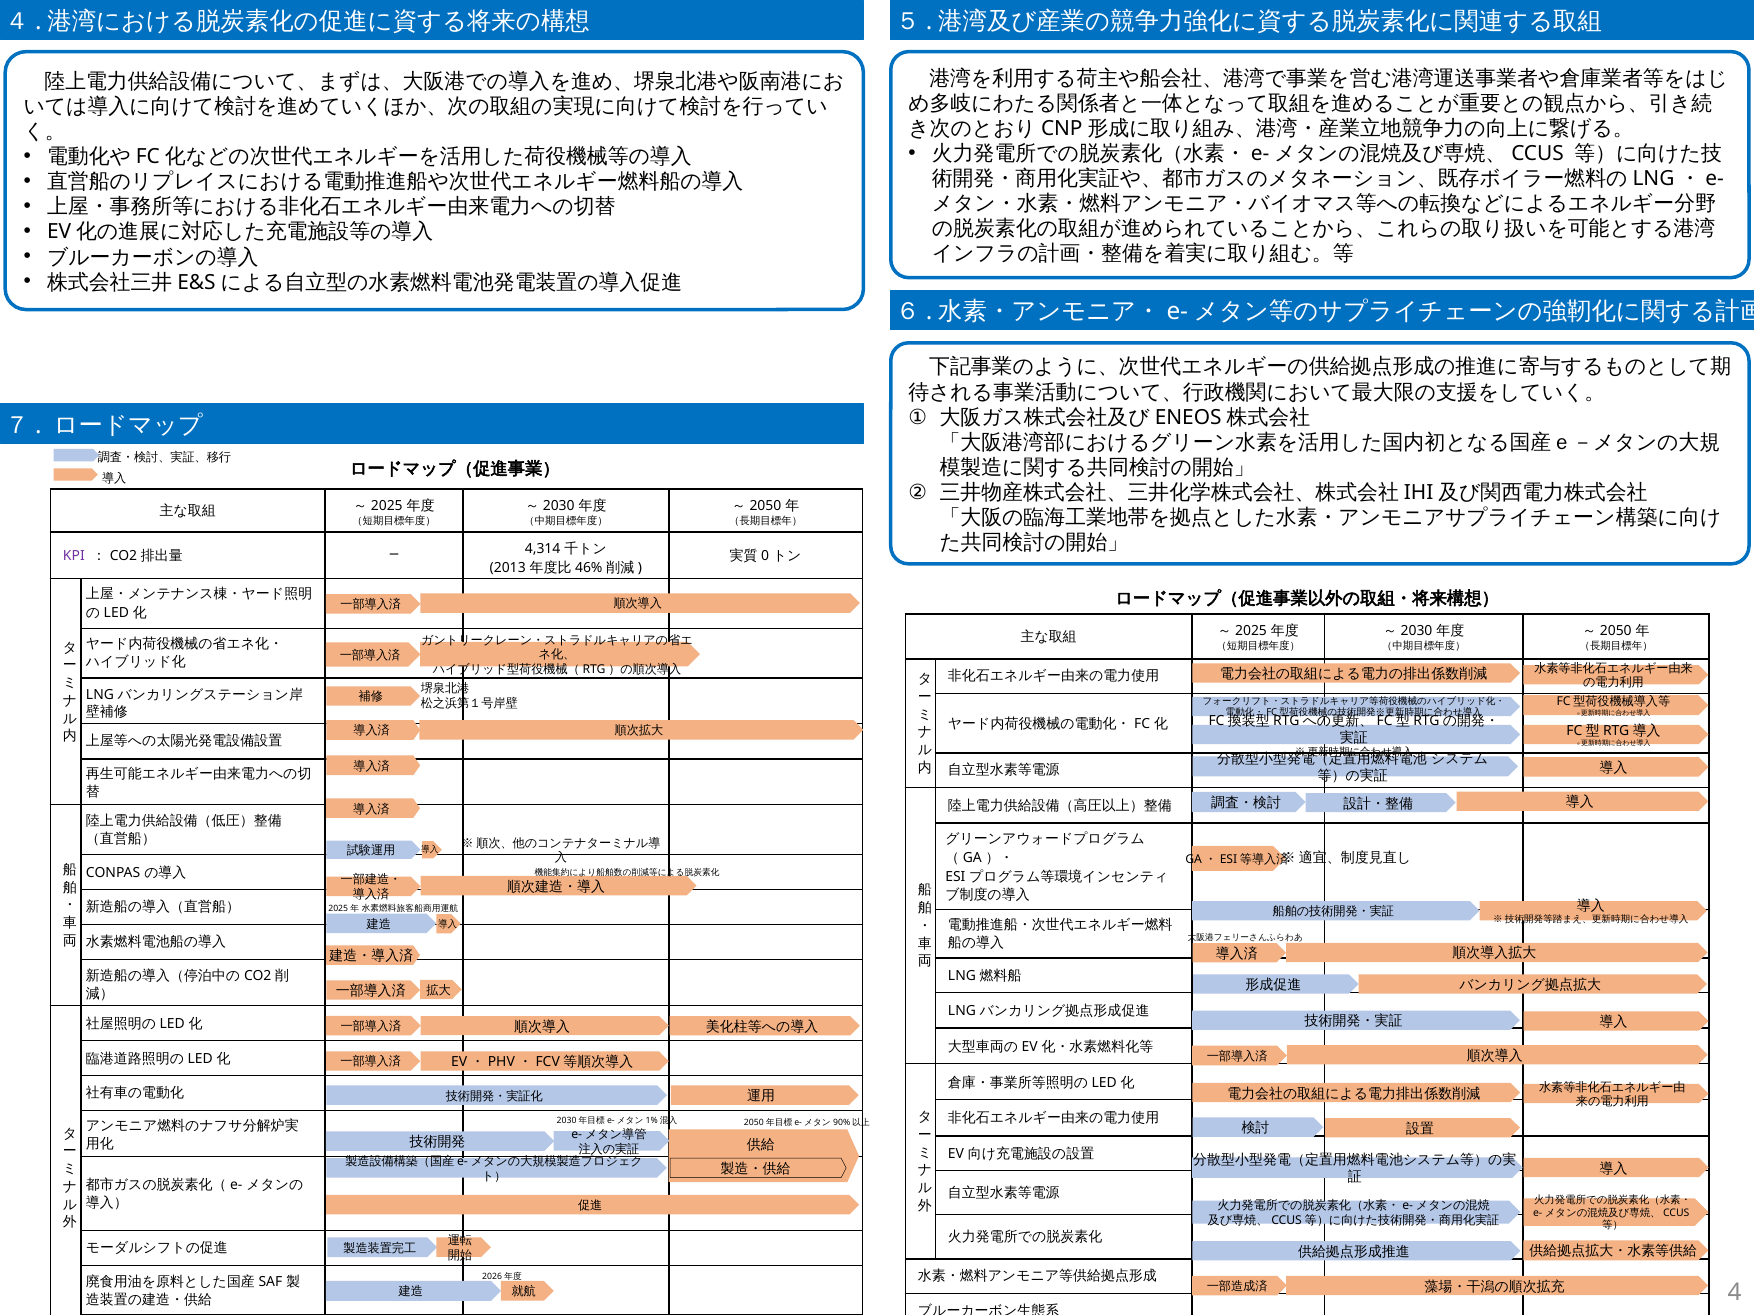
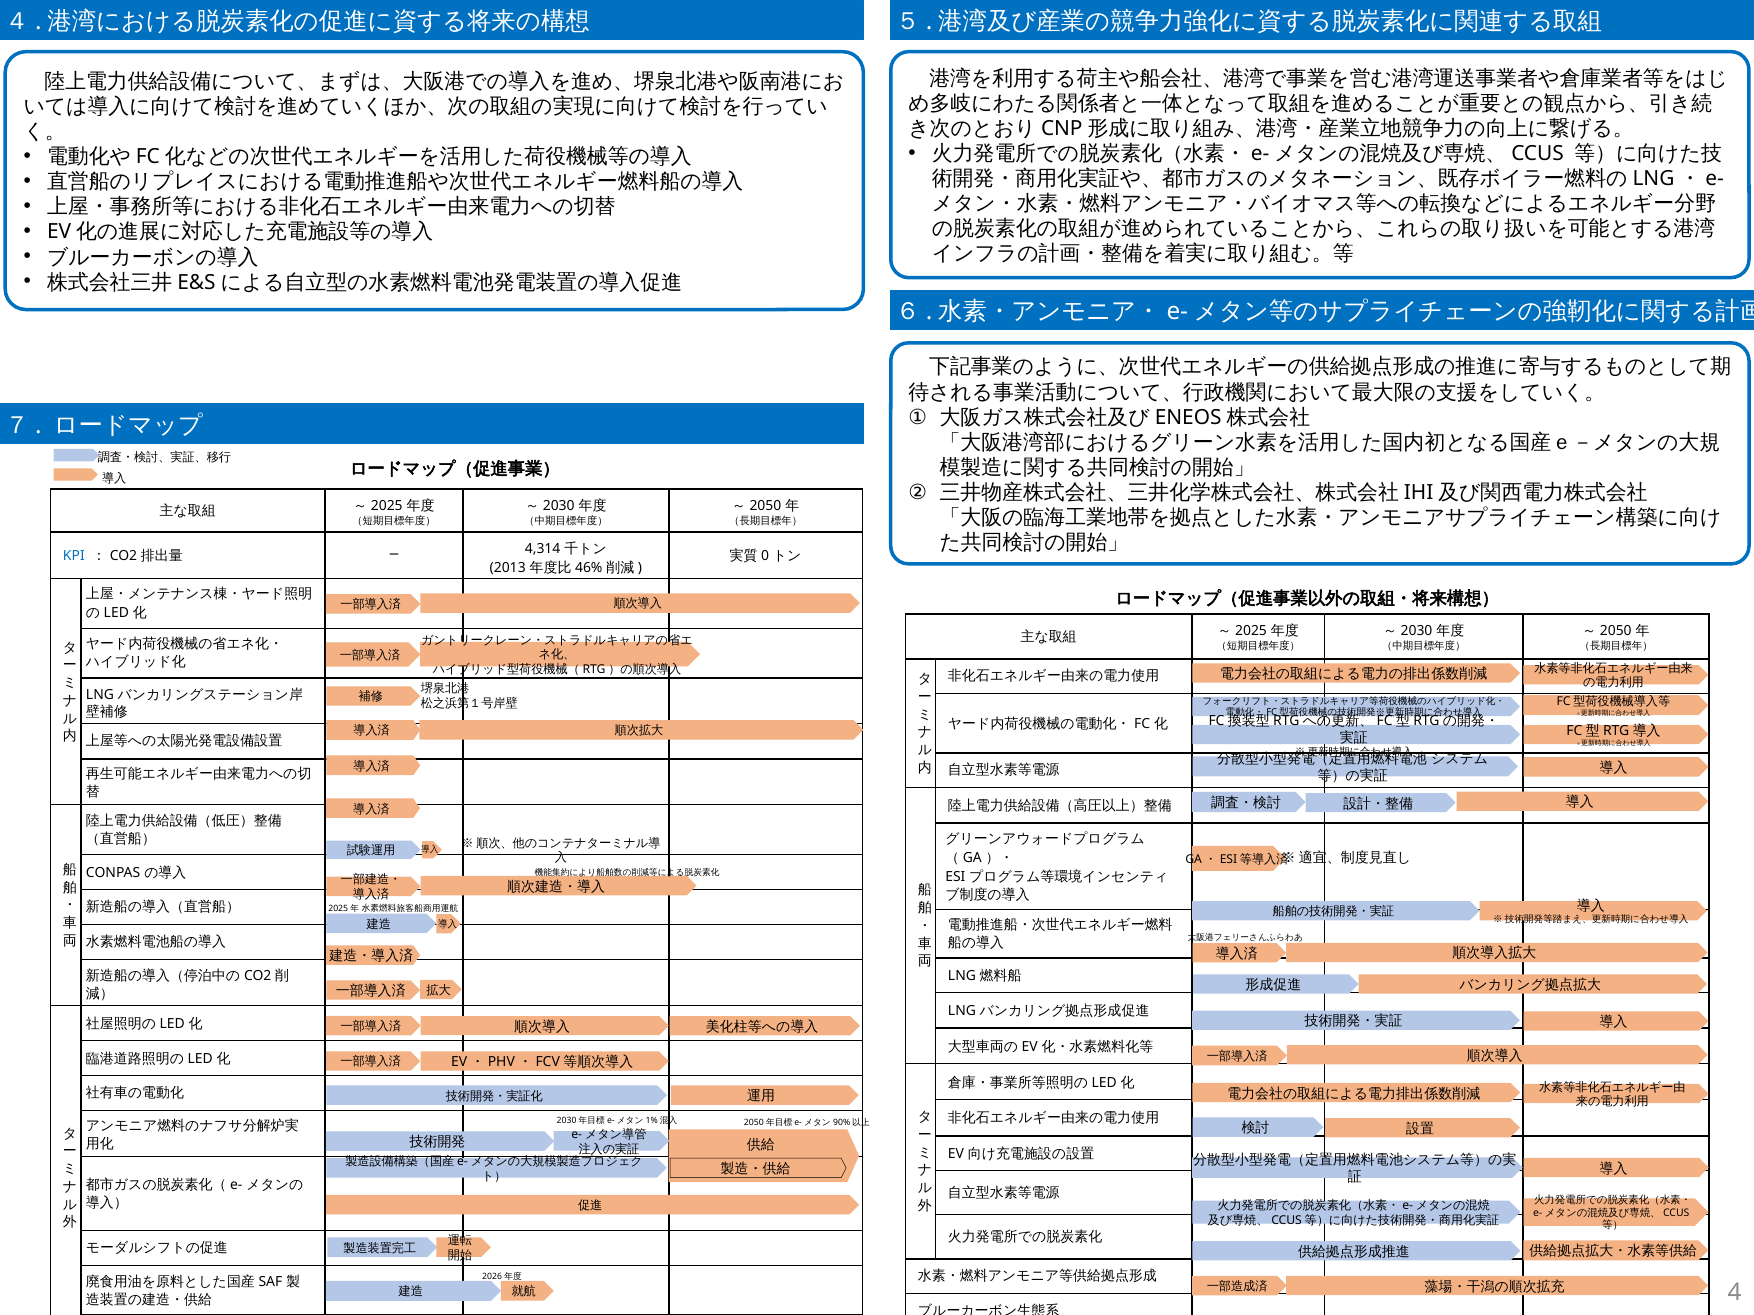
KPI colour: purple -> blue
